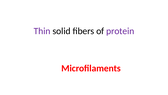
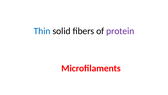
Thin colour: purple -> blue
